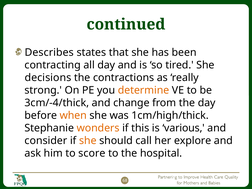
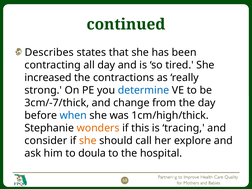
decisions: decisions -> increased
determine colour: orange -> blue
3cm/-4/thick: 3cm/-4/thick -> 3cm/-7/thick
when colour: orange -> blue
various: various -> tracing
score: score -> doula
